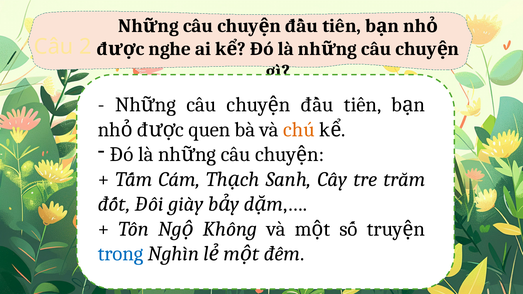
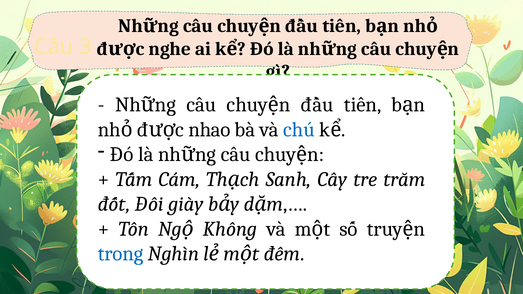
2: 2 -> 3
quen: quen -> nhao
chú colour: orange -> blue
